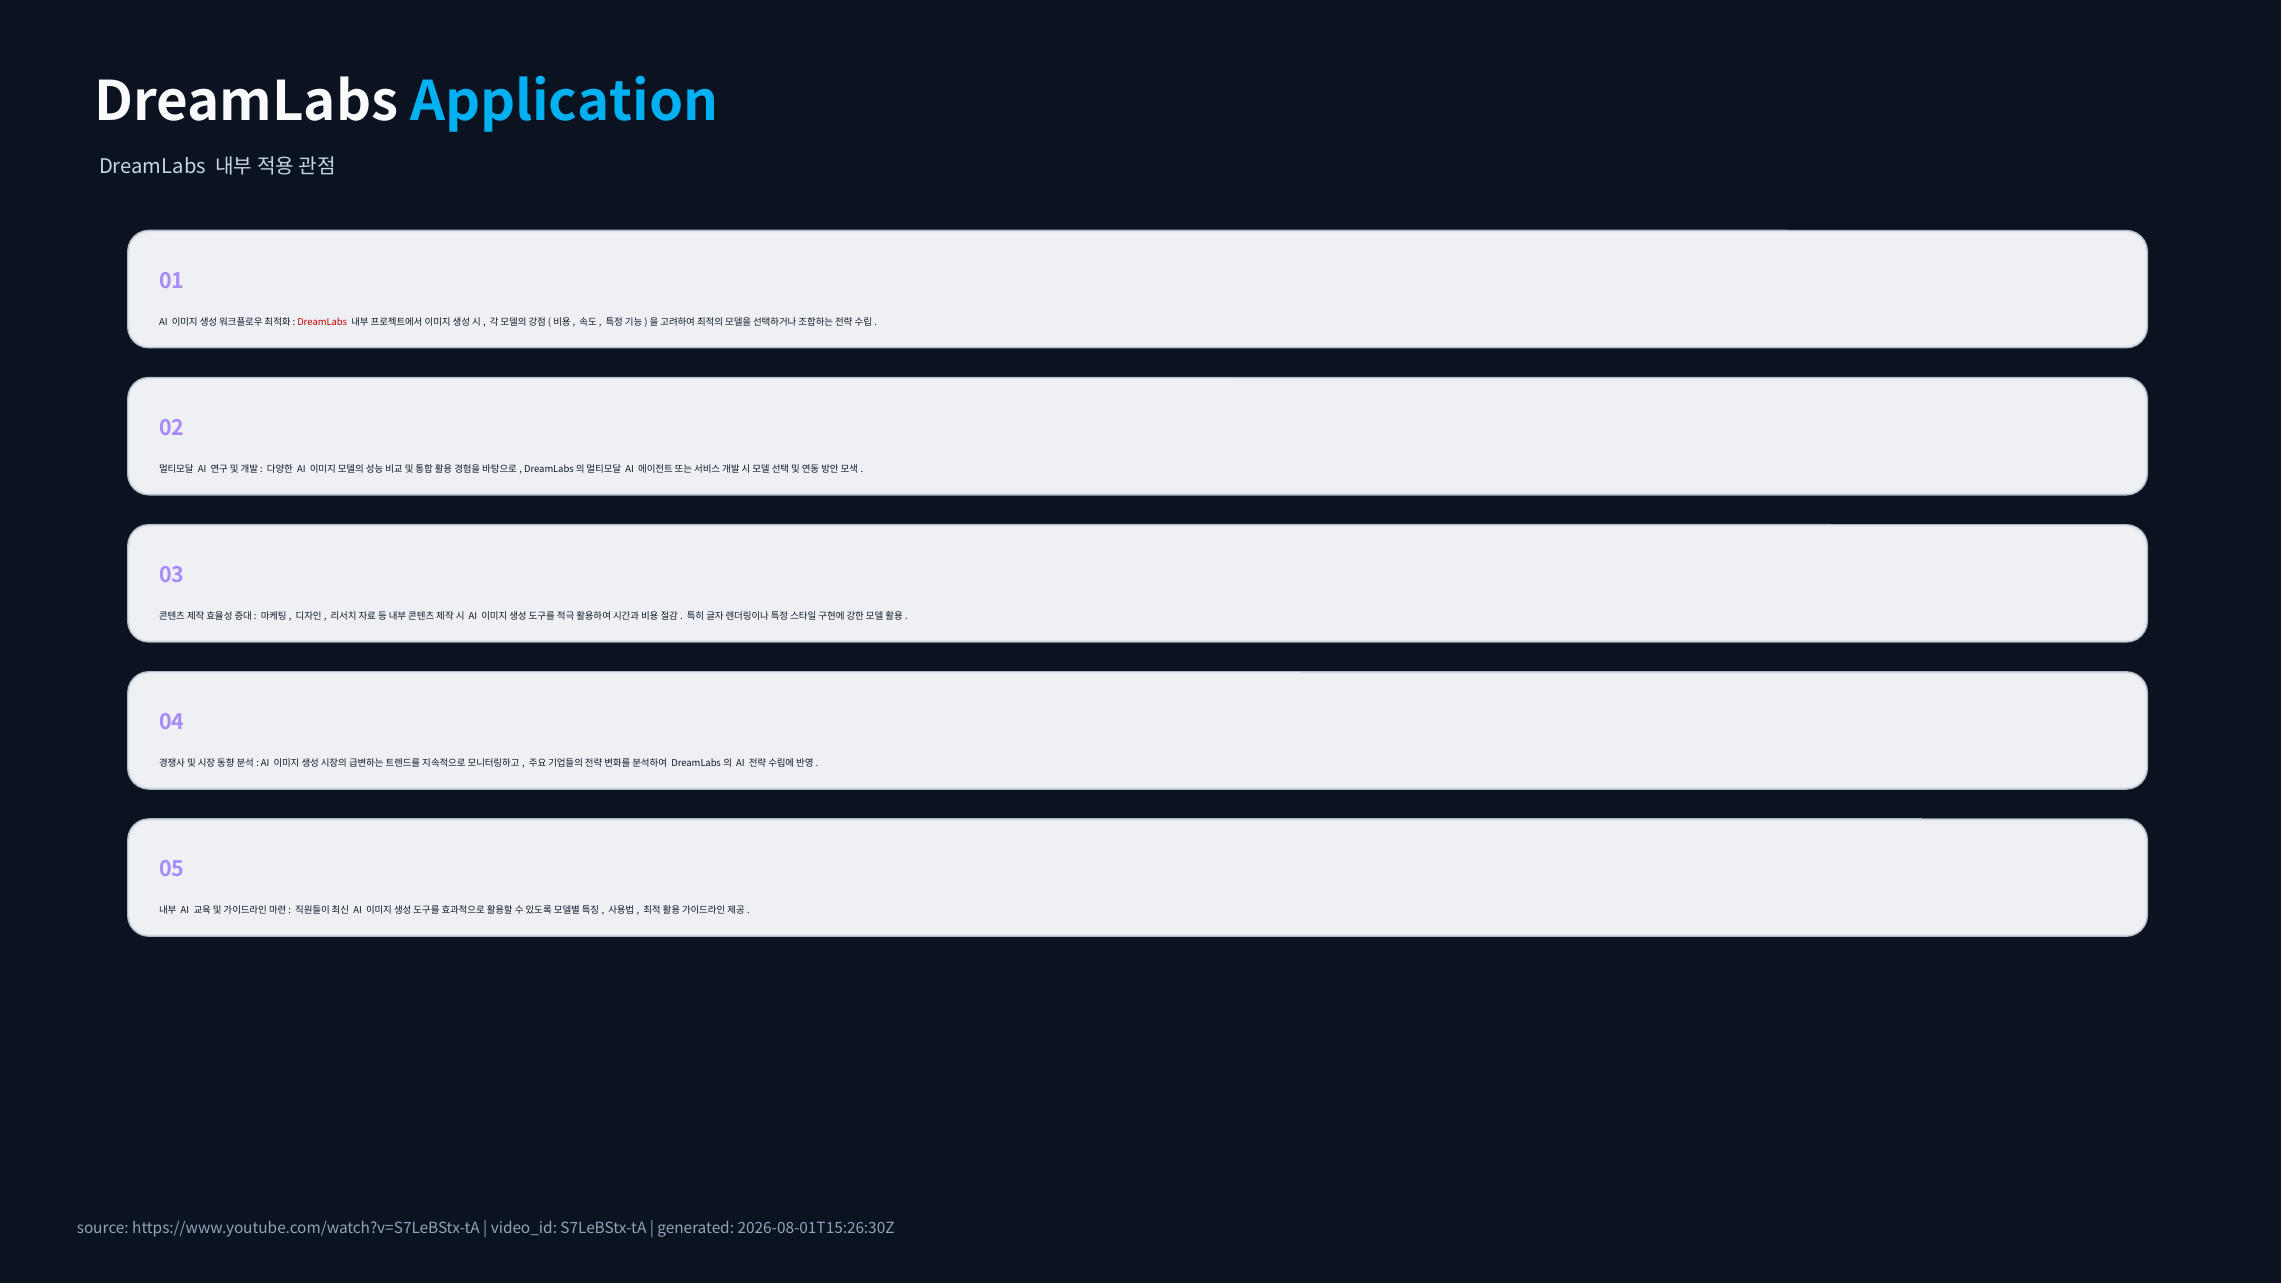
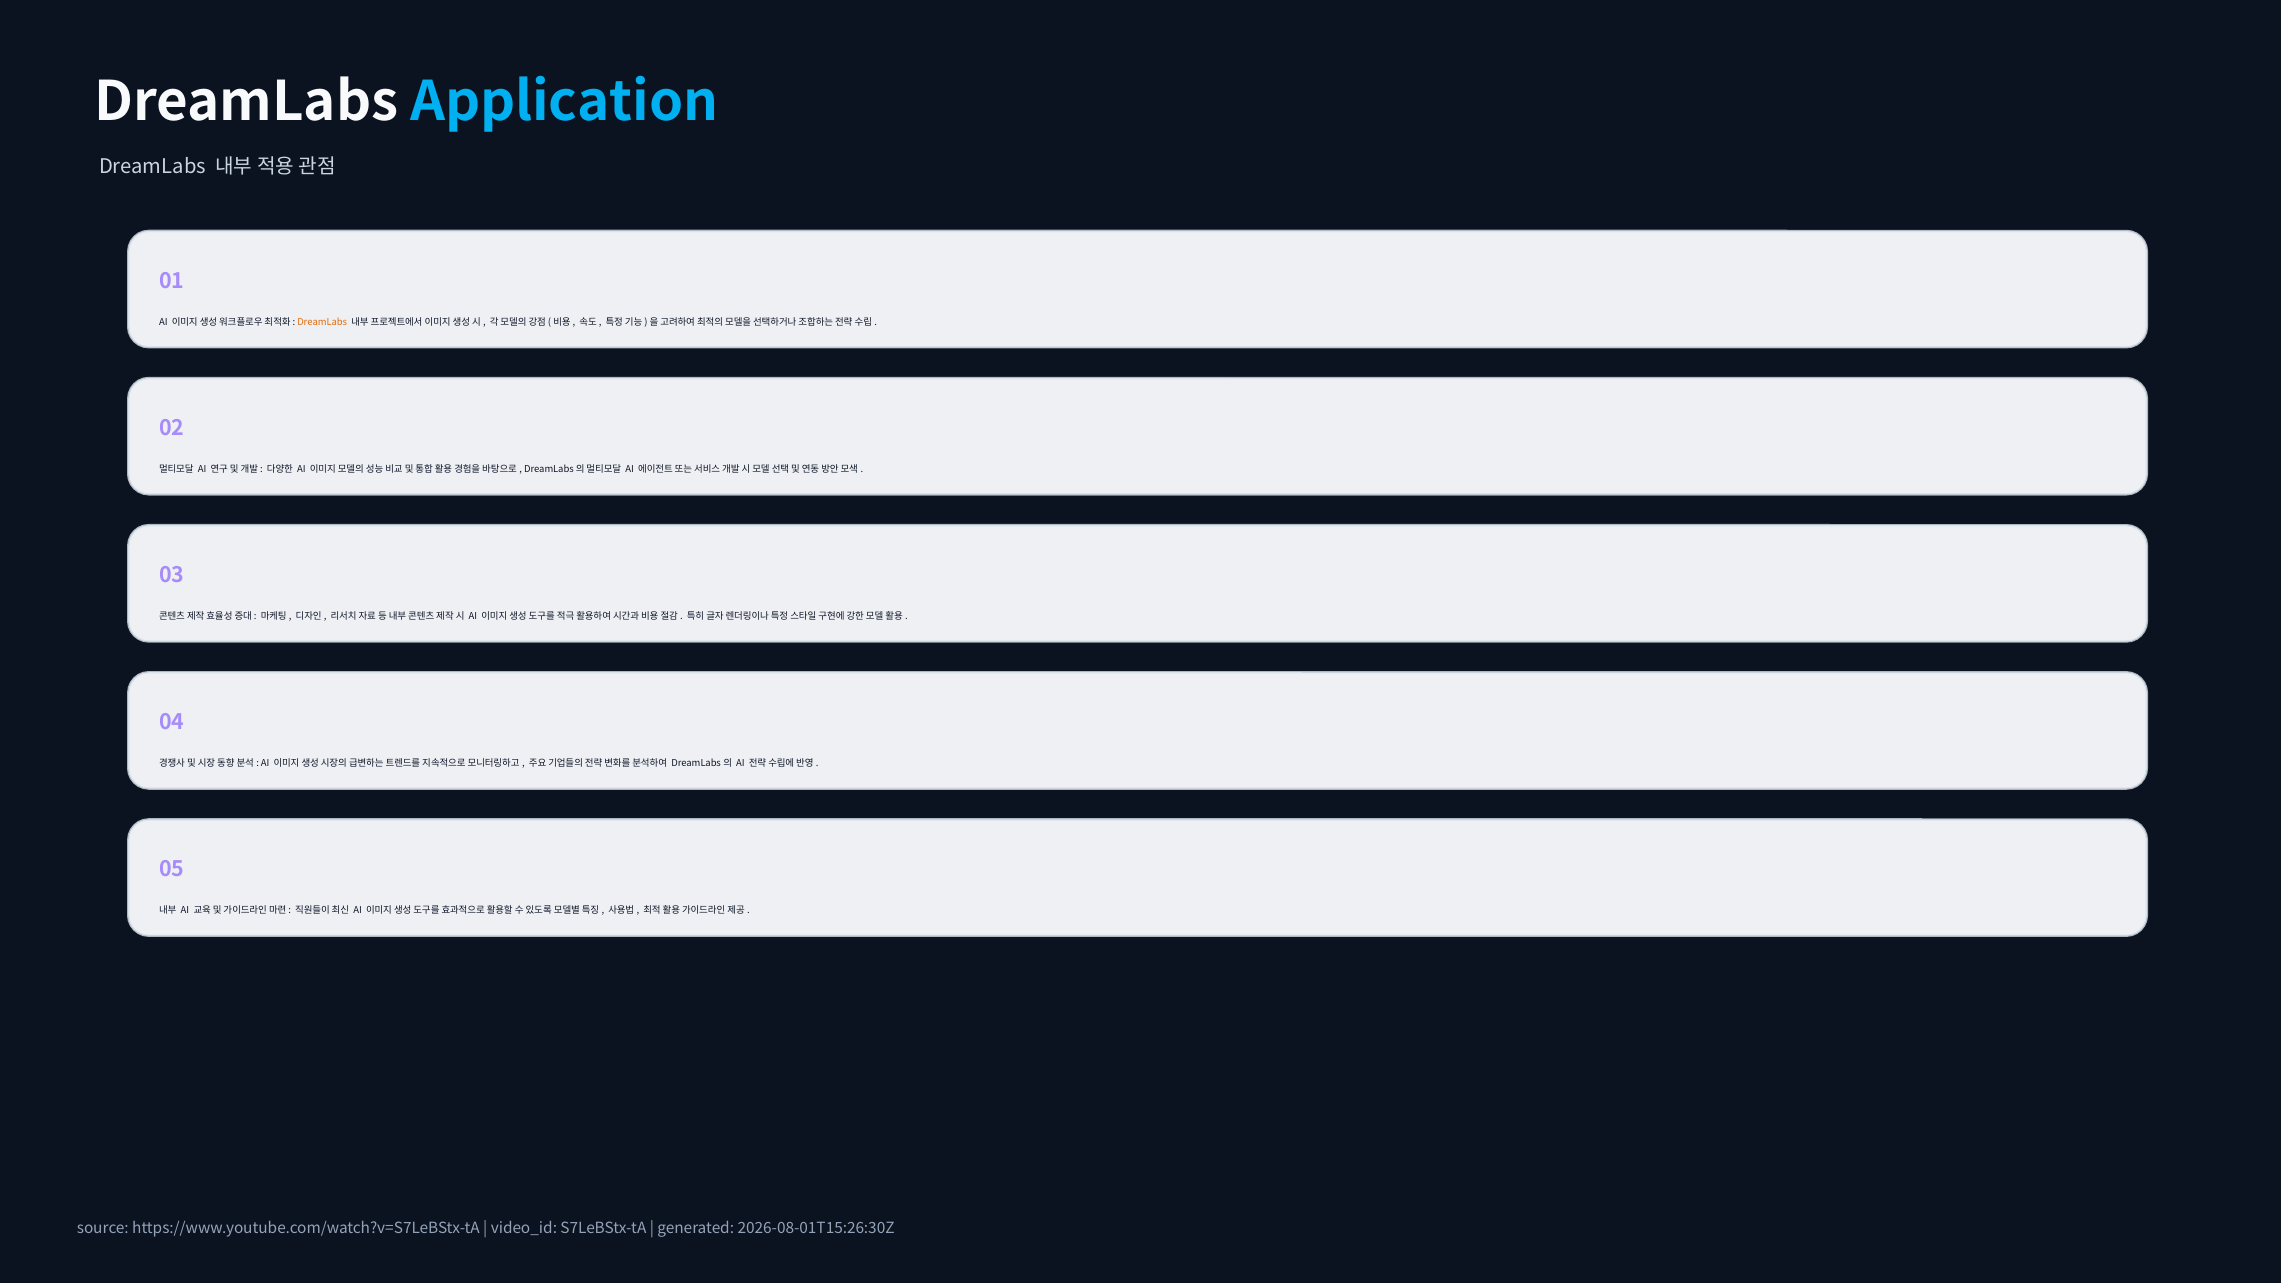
DreamLabs at (322, 322) colour: red -> orange
